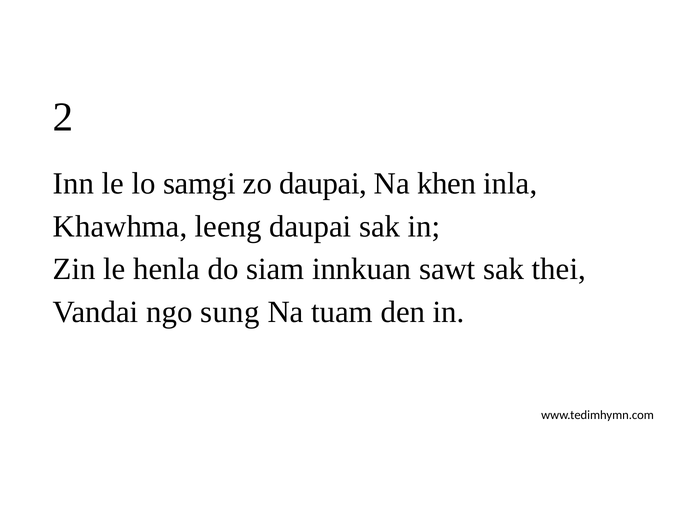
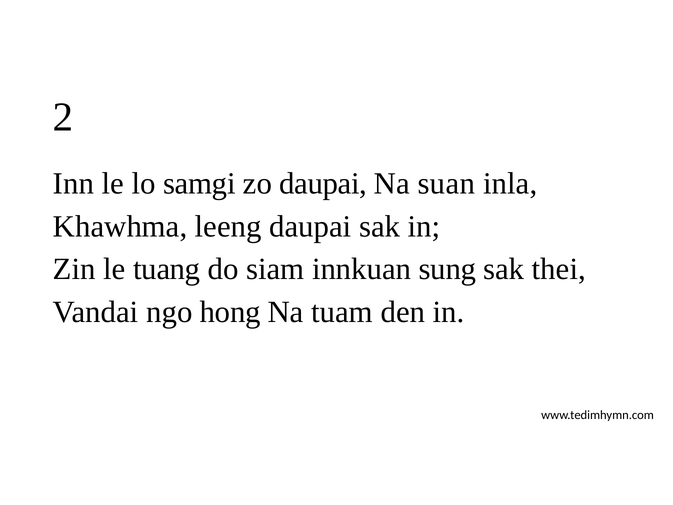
khen: khen -> suan
henla: henla -> tuang
sawt: sawt -> sung
sung: sung -> hong
